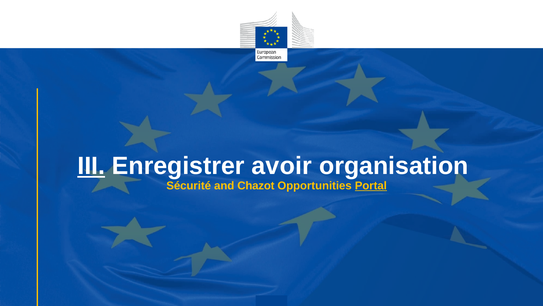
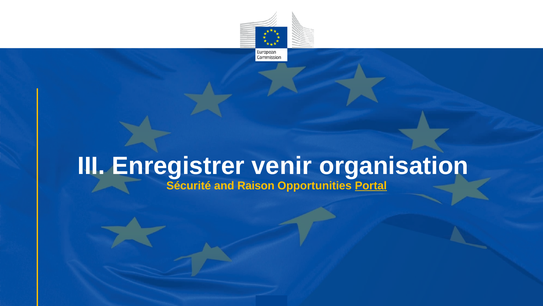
III underline: present -> none
avoir: avoir -> venir
Chazot: Chazot -> Raison
